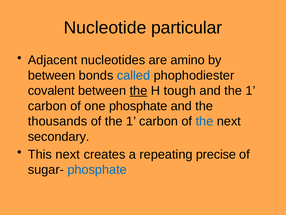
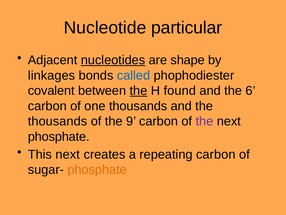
nucleotides underline: none -> present
amino: amino -> shape
between at (52, 75): between -> linkages
tough: tough -> found
and the 1: 1 -> 6
one phosphate: phosphate -> thousands
of the 1: 1 -> 9
the at (205, 121) colour: blue -> purple
secondary at (59, 136): secondary -> phosphate
repeating precise: precise -> carbon
phosphate at (97, 169) colour: blue -> orange
